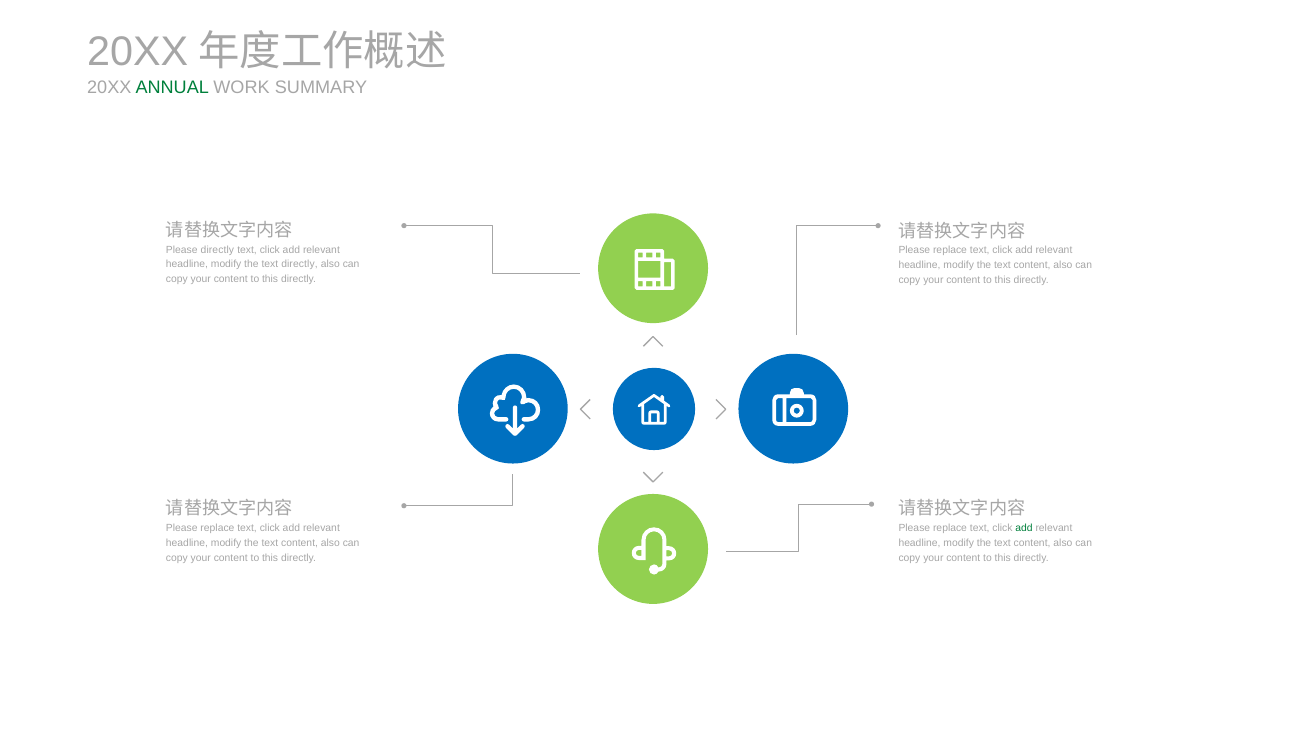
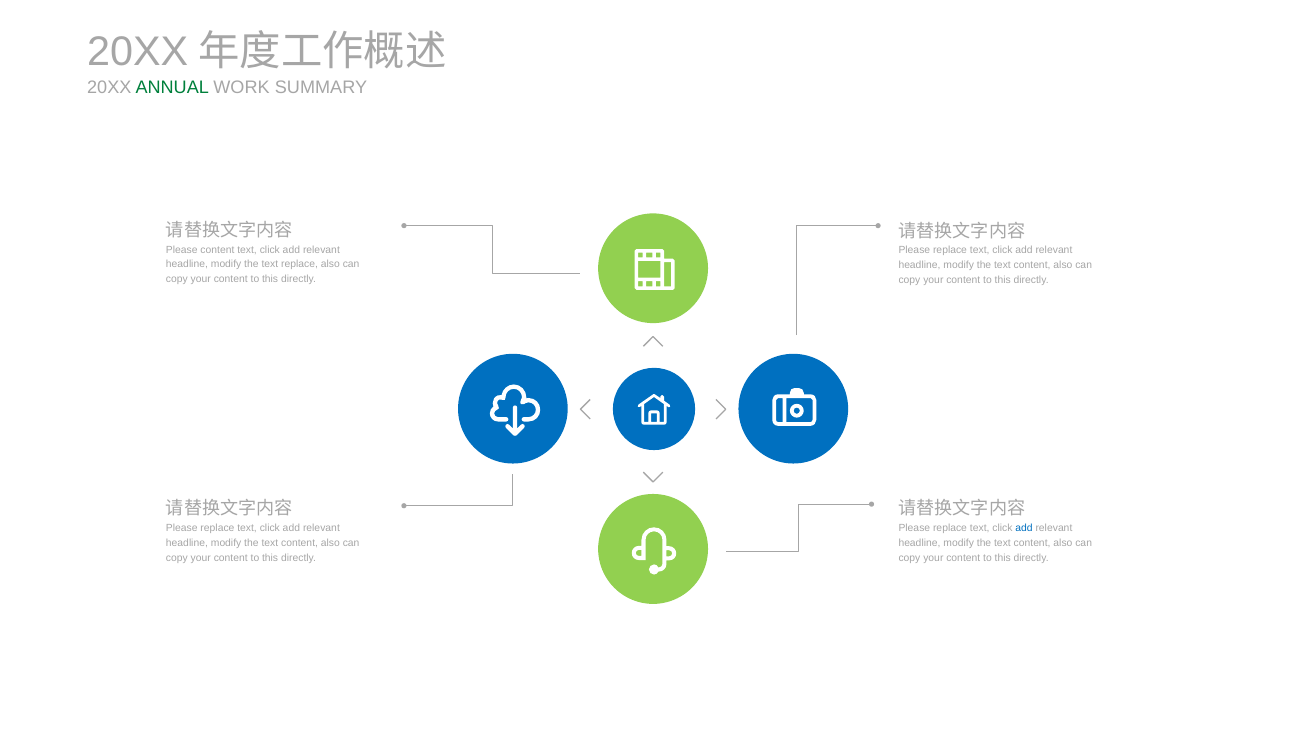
Please directly: directly -> content
text directly: directly -> replace
add at (1024, 528) colour: green -> blue
